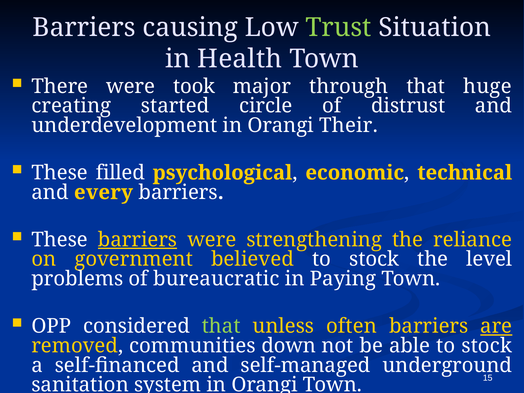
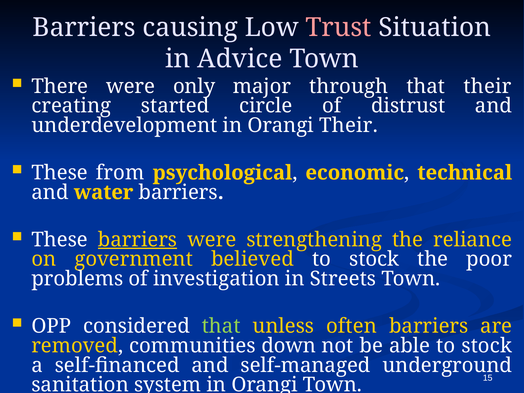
Trust colour: light green -> pink
Health: Health -> Advice
took: took -> only
that huge: huge -> their
filled: filled -> from
every: every -> water
level: level -> poor
bureaucratic: bureaucratic -> investigation
Paying: Paying -> Streets
are underline: present -> none
